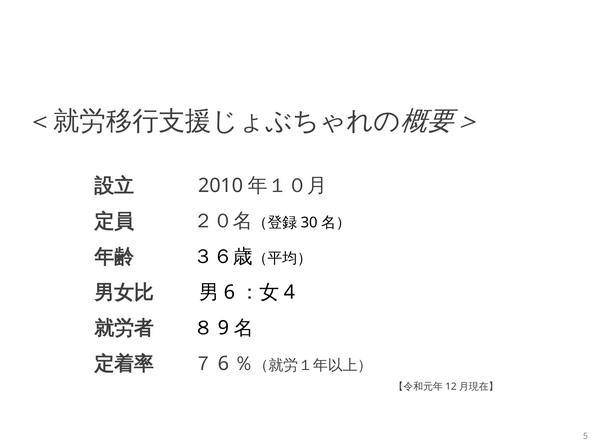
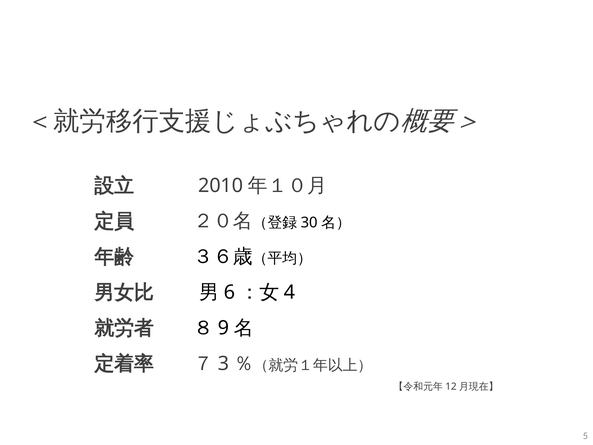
6 at (224, 363): 6 -> 3
